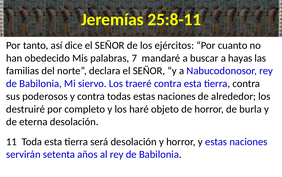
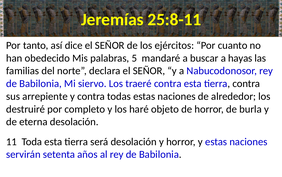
7: 7 -> 5
poderosos: poderosos -> arrepiente
